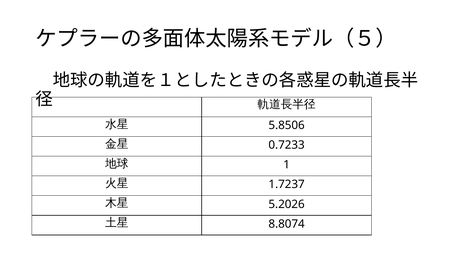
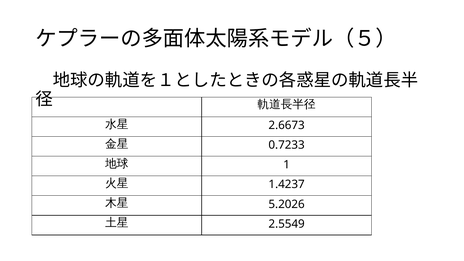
5.8506: 5.8506 -> 2.6673
1.7237: 1.7237 -> 1.4237
8.8074: 8.8074 -> 2.5549
